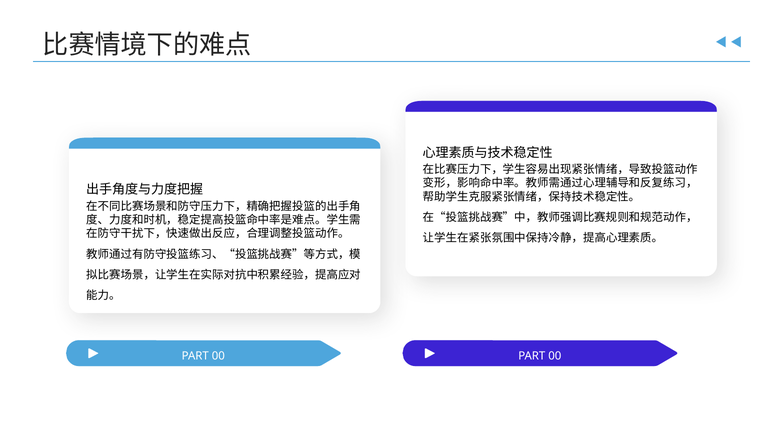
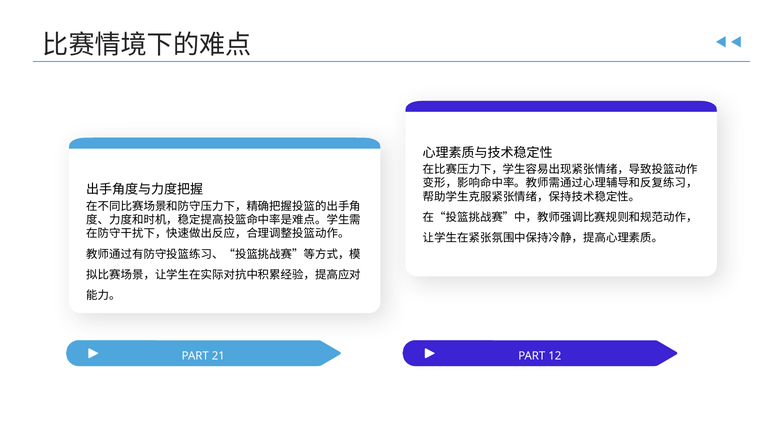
00 at (218, 356): 00 -> 21
00 at (555, 356): 00 -> 12
